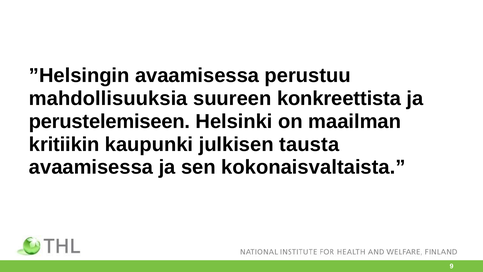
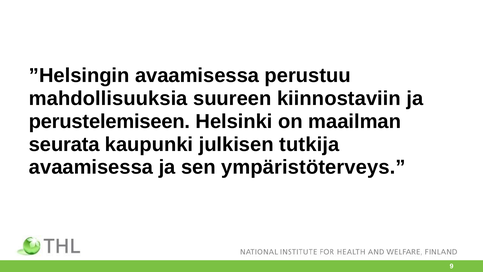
konkreettista: konkreettista -> kiinnostaviin
kritiikin: kritiikin -> seurata
tausta: tausta -> tutkija
kokonaisvaltaista: kokonaisvaltaista -> ympäristöterveys
